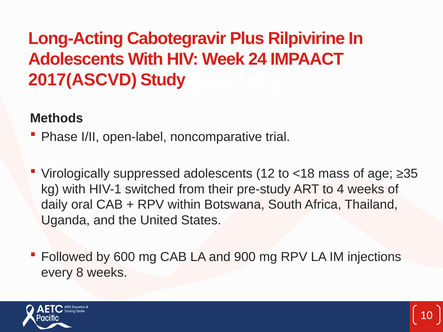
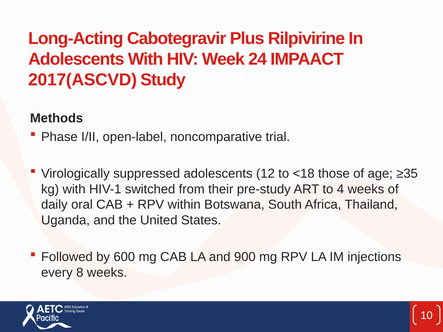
mass: mass -> those
